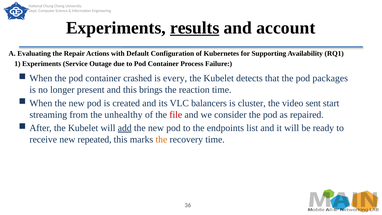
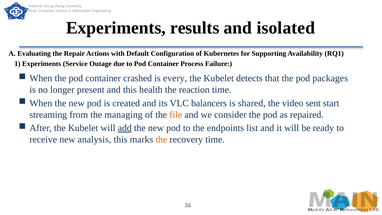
results underline: present -> none
account: account -> isolated
brings: brings -> health
cluster: cluster -> shared
unhealthy: unhealthy -> managing
file colour: red -> orange
repeated: repeated -> analysis
